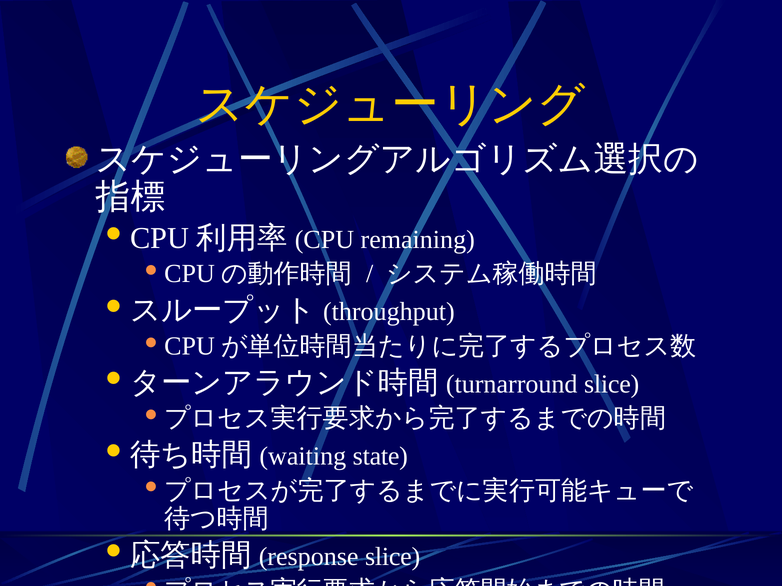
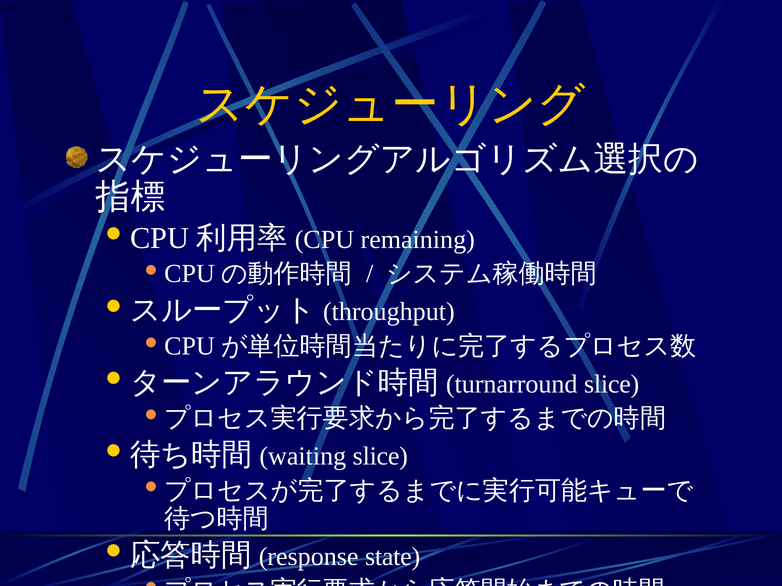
state at (380, 457): state -> slice
slice at (393, 557): slice -> state
